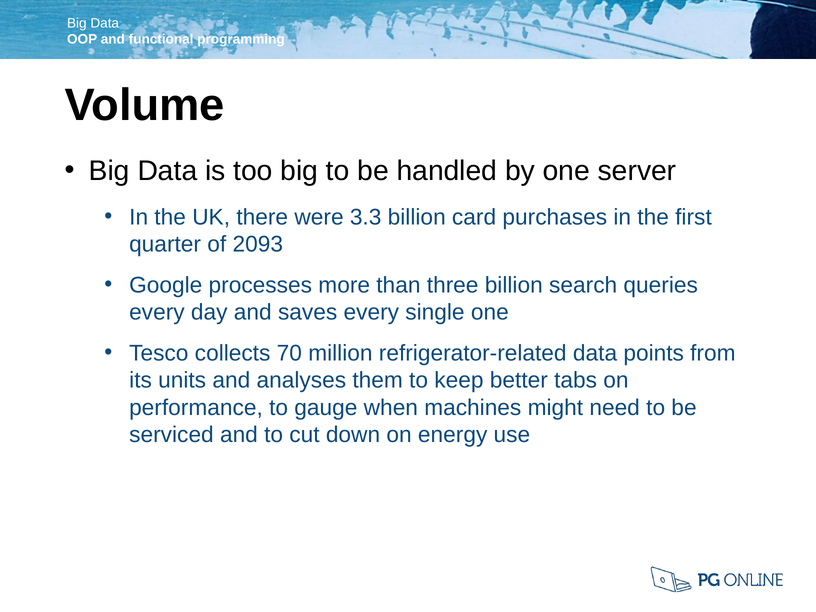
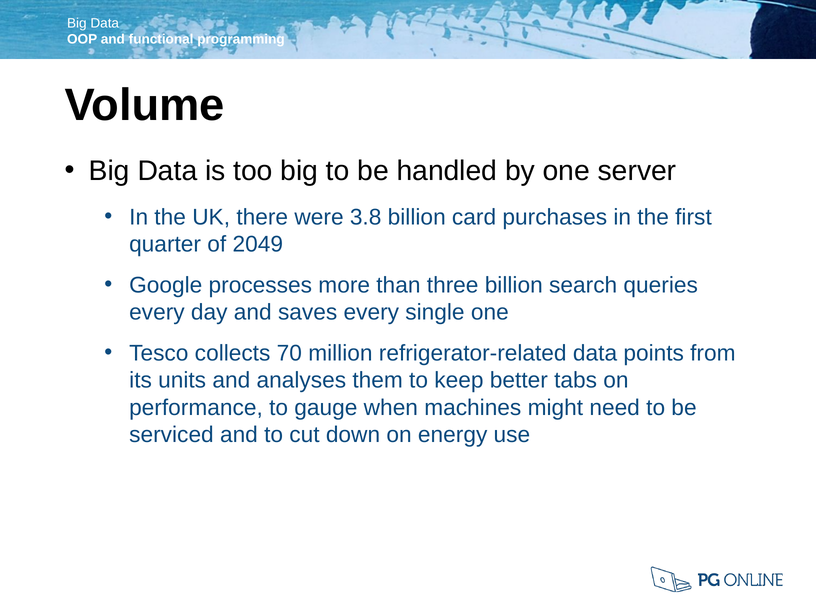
3.3: 3.3 -> 3.8
2093: 2093 -> 2049
